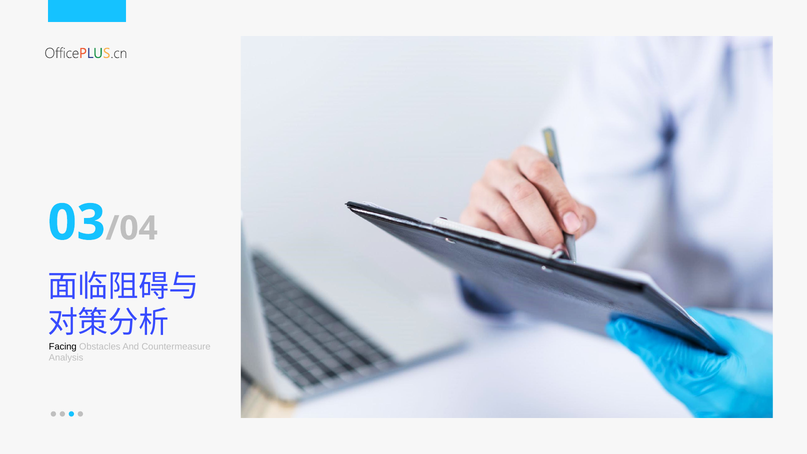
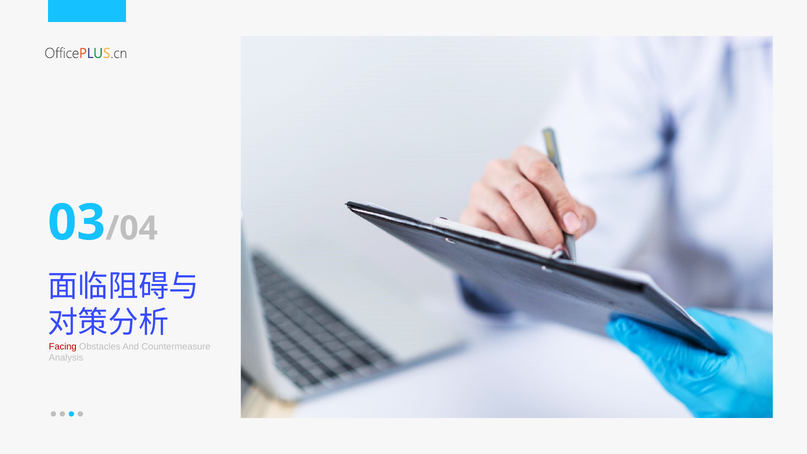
Facing colour: black -> red
